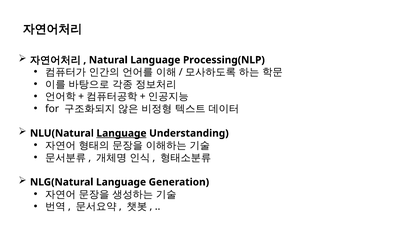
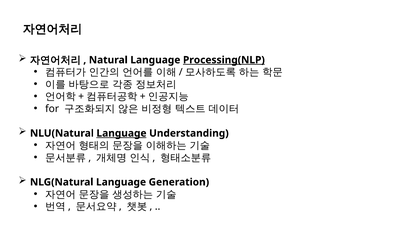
Processing(NLP underline: none -> present
